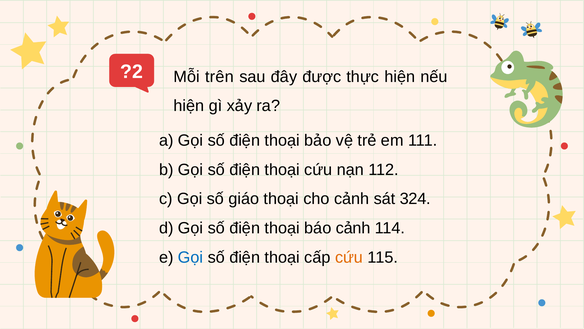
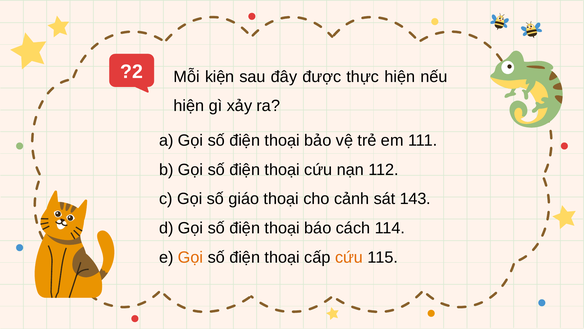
trên: trên -> kiện
324: 324 -> 143
báo cảnh: cảnh -> cách
Gọi at (191, 257) colour: blue -> orange
